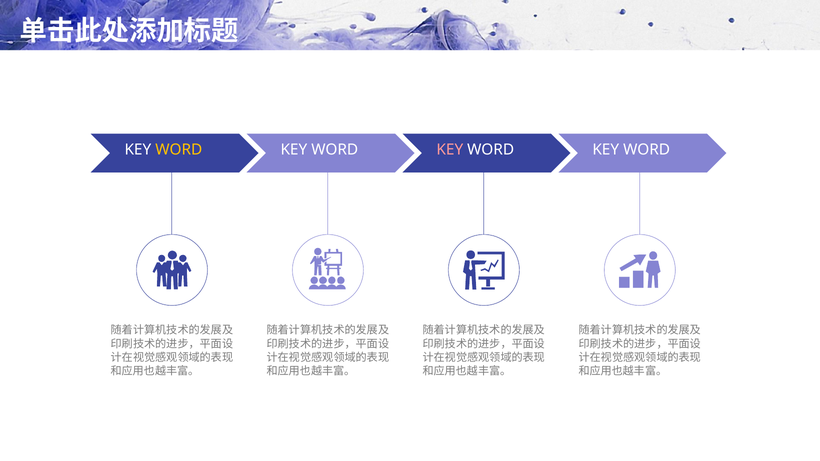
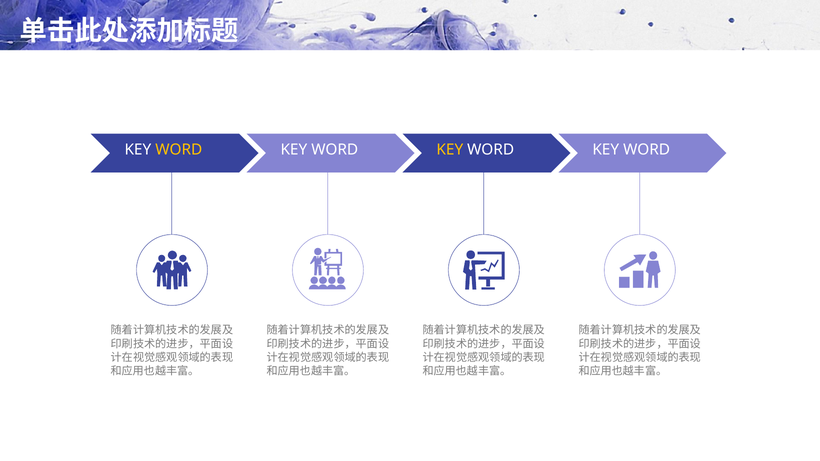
KEY at (450, 150) colour: pink -> yellow
